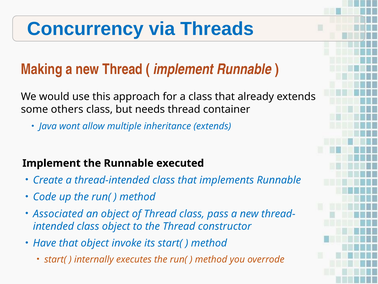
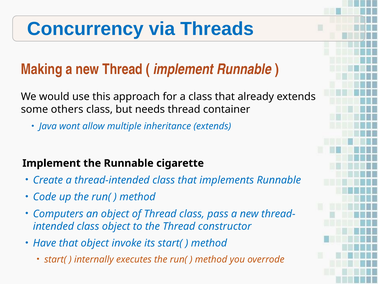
executed: executed -> cigarette
Associated: Associated -> Computers
